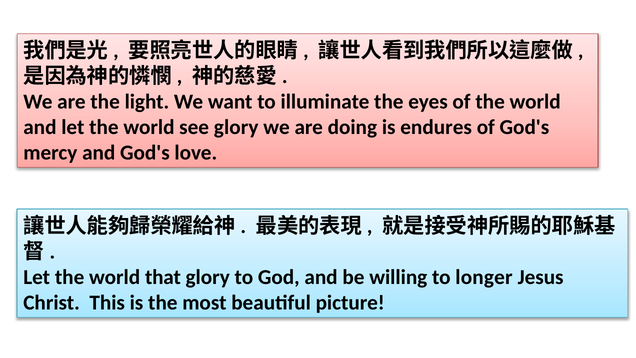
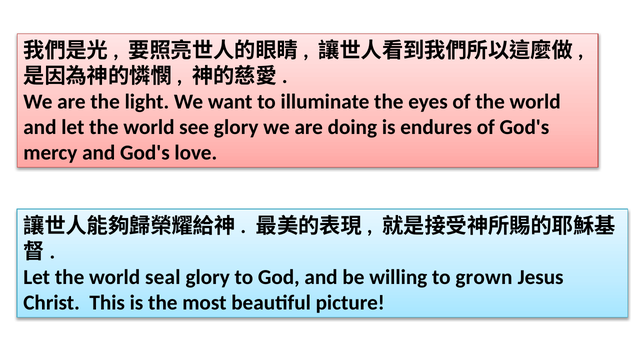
that: that -> seal
longer: longer -> grown
